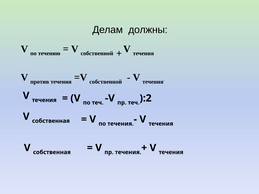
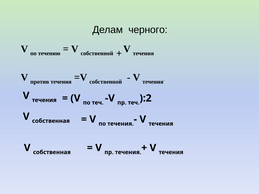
должны: должны -> черного
